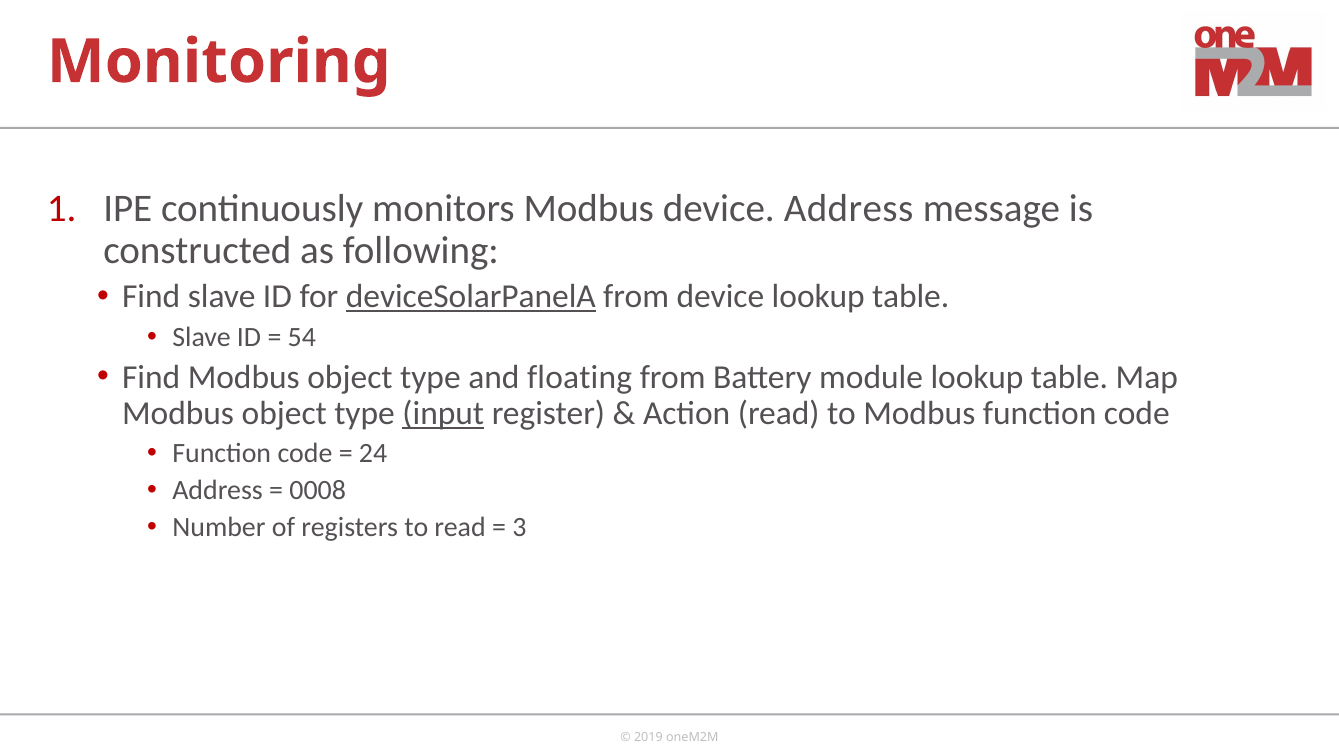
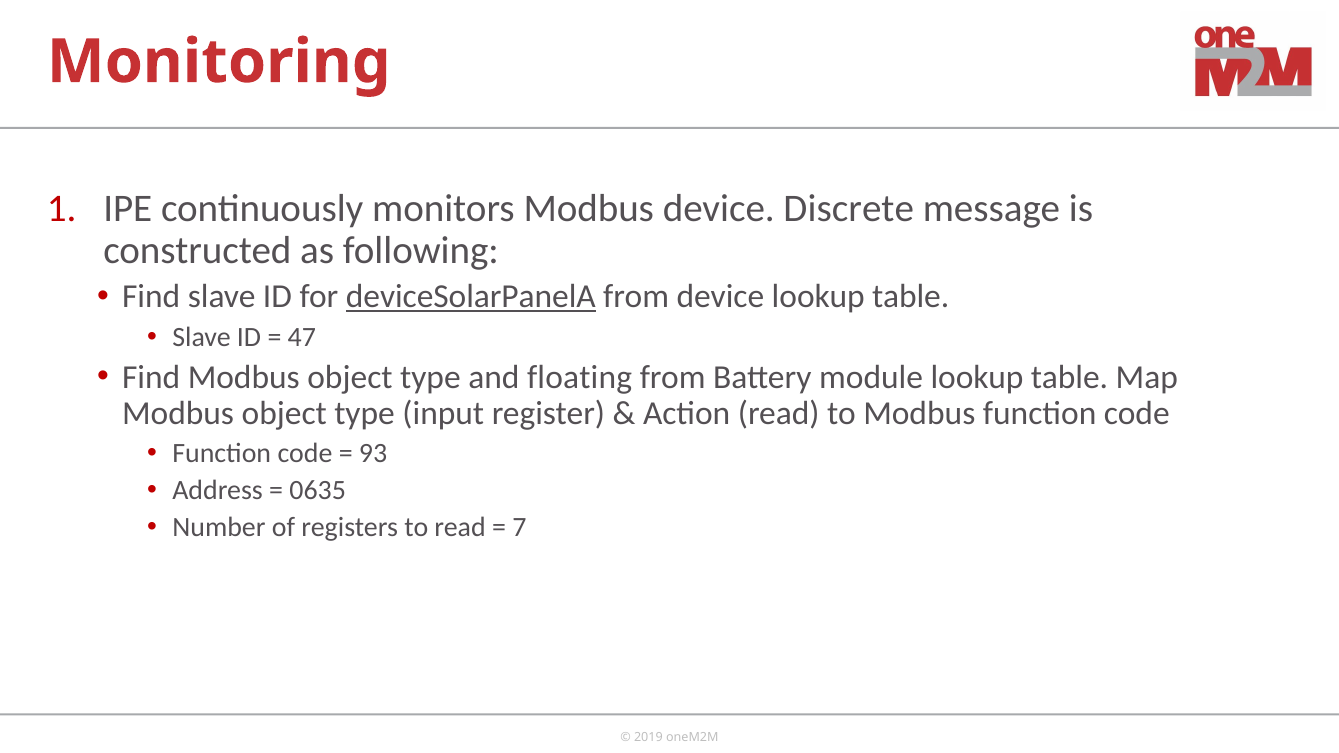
device Address: Address -> Discrete
54: 54 -> 47
input underline: present -> none
24: 24 -> 93
0008: 0008 -> 0635
3: 3 -> 7
